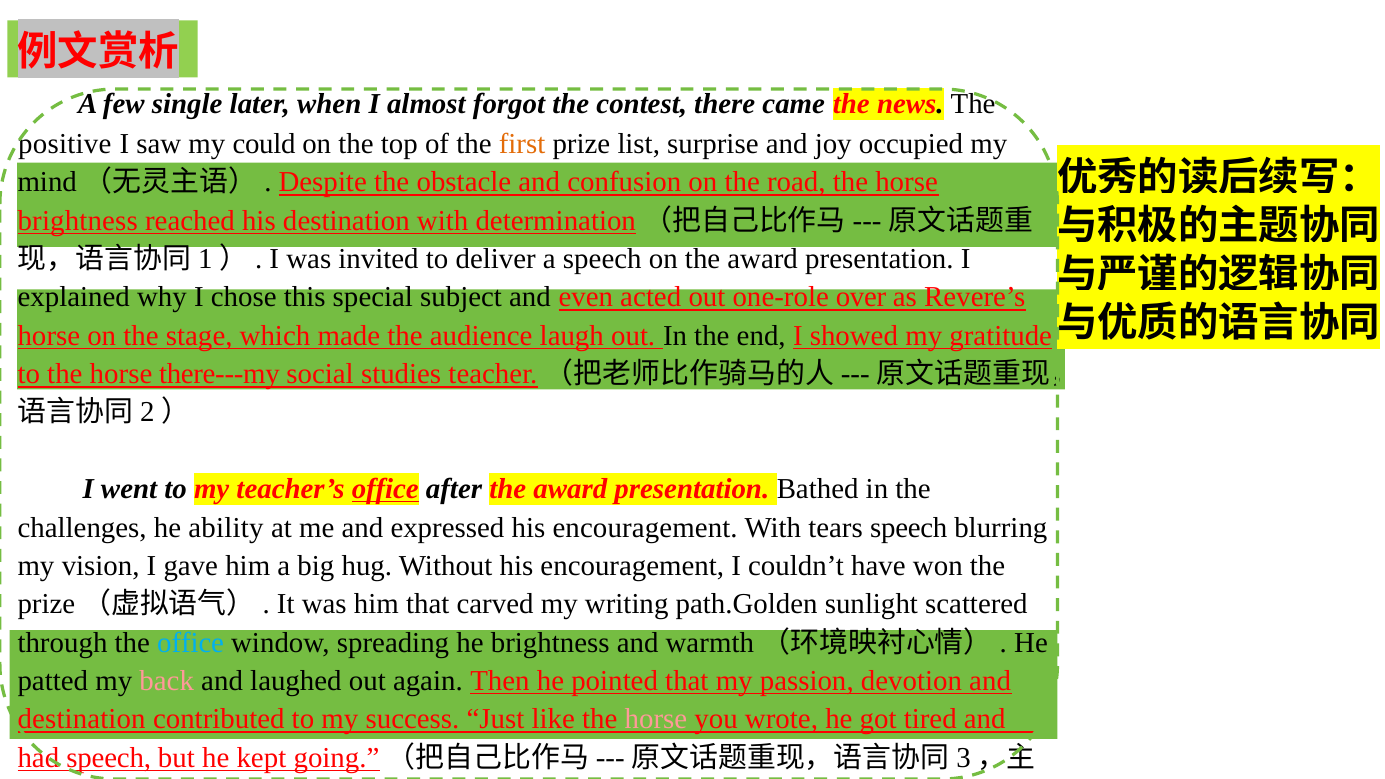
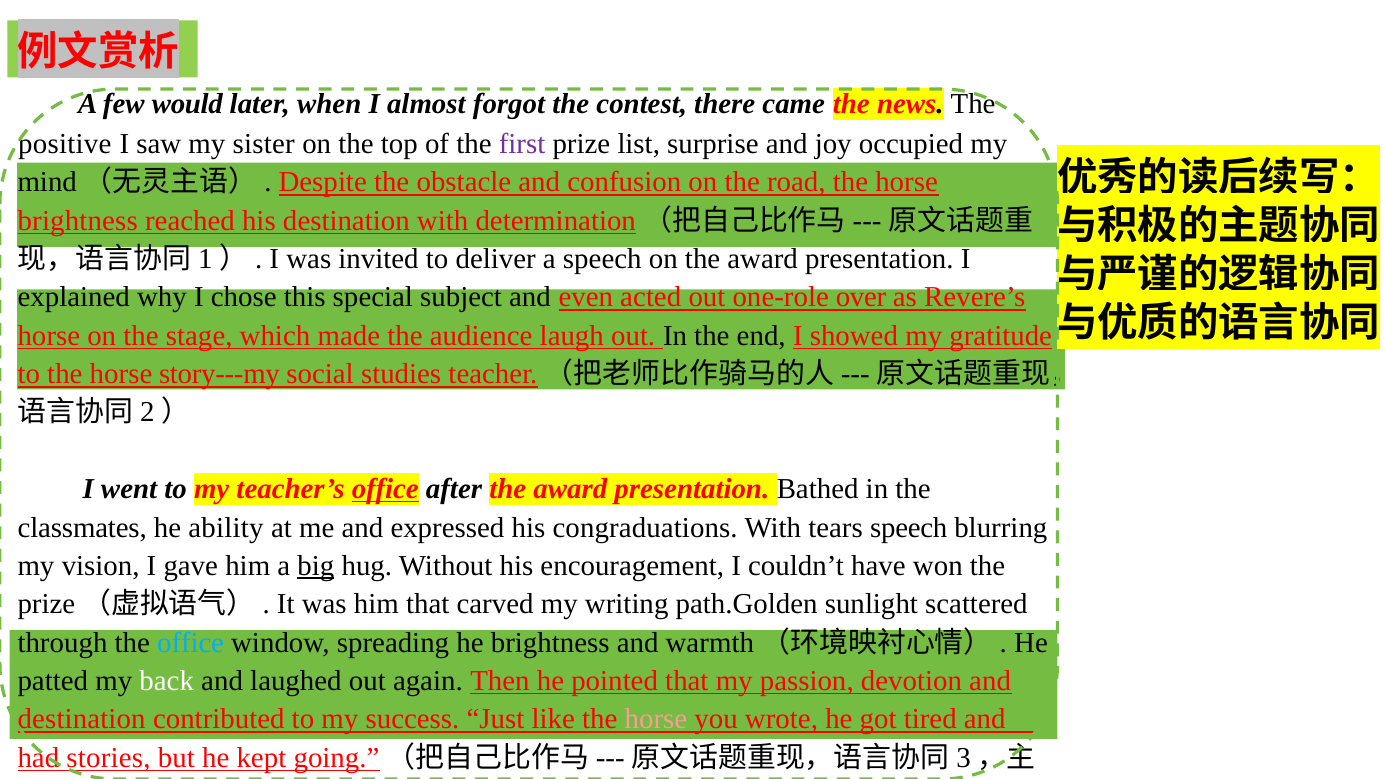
single: single -> would
could: could -> sister
first colour: orange -> purple
there---my: there---my -> story---my
challenges: challenges -> classmates
expressed his encouragement: encouragement -> congraduations
big underline: none -> present
back colour: pink -> white
had speech: speech -> stories
